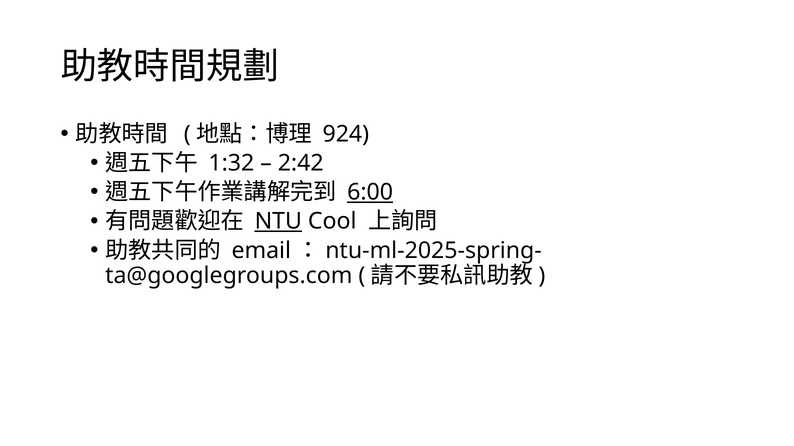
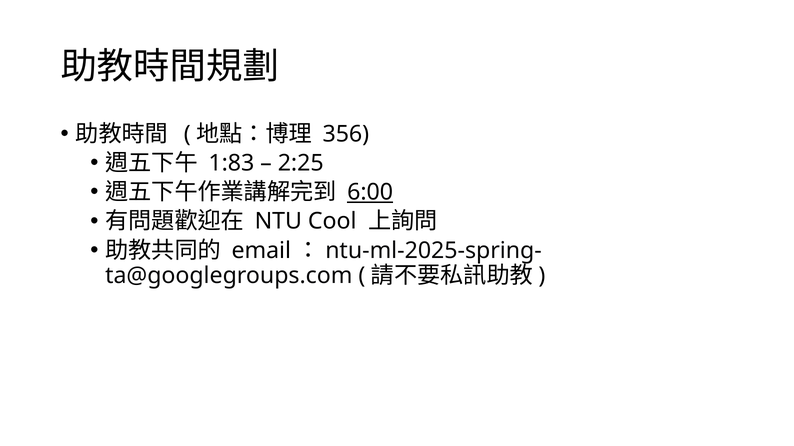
924: 924 -> 356
1:32: 1:32 -> 1:83
2:42: 2:42 -> 2:25
NTU underline: present -> none
